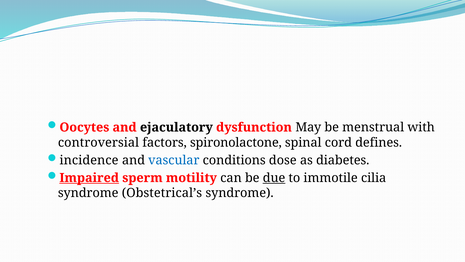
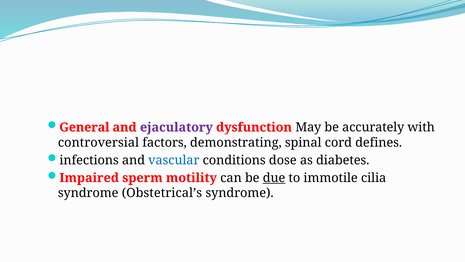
Oocytes: Oocytes -> General
ejaculatory colour: black -> purple
menstrual: menstrual -> accurately
spironolactone: spironolactone -> demonstrating
incidence: incidence -> infections
Impaired underline: present -> none
